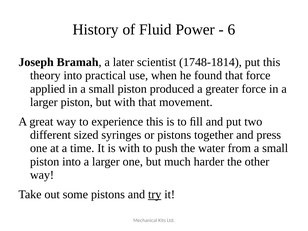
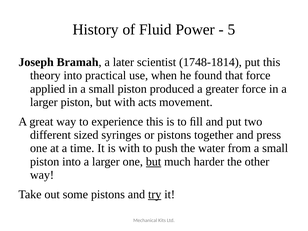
6: 6 -> 5
with that: that -> acts
but at (154, 162) underline: none -> present
